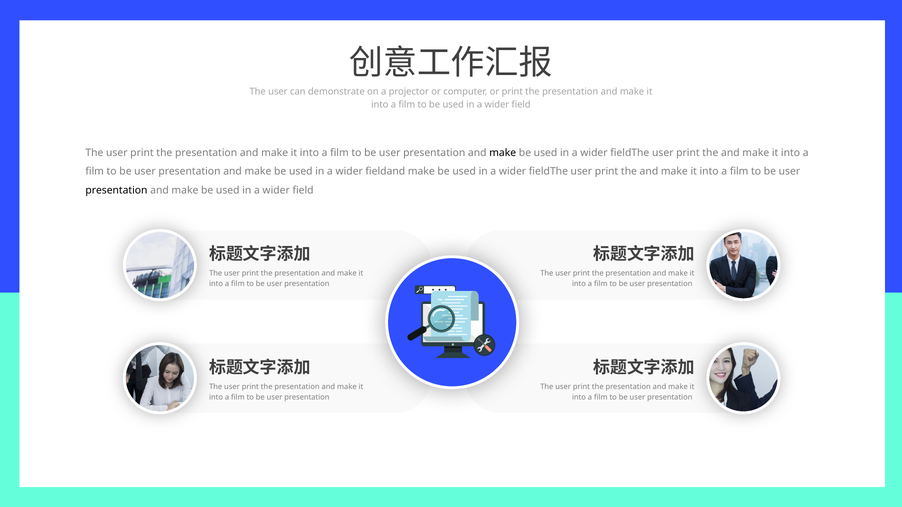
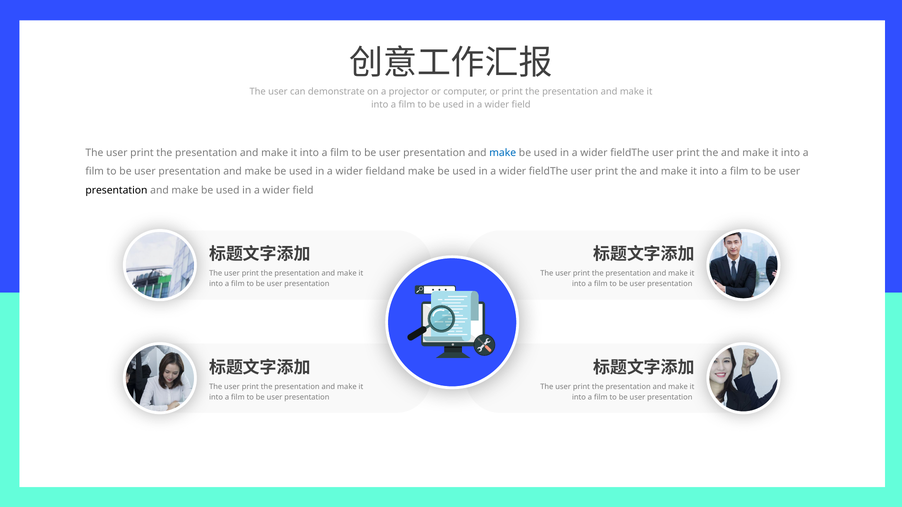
make at (503, 153) colour: black -> blue
